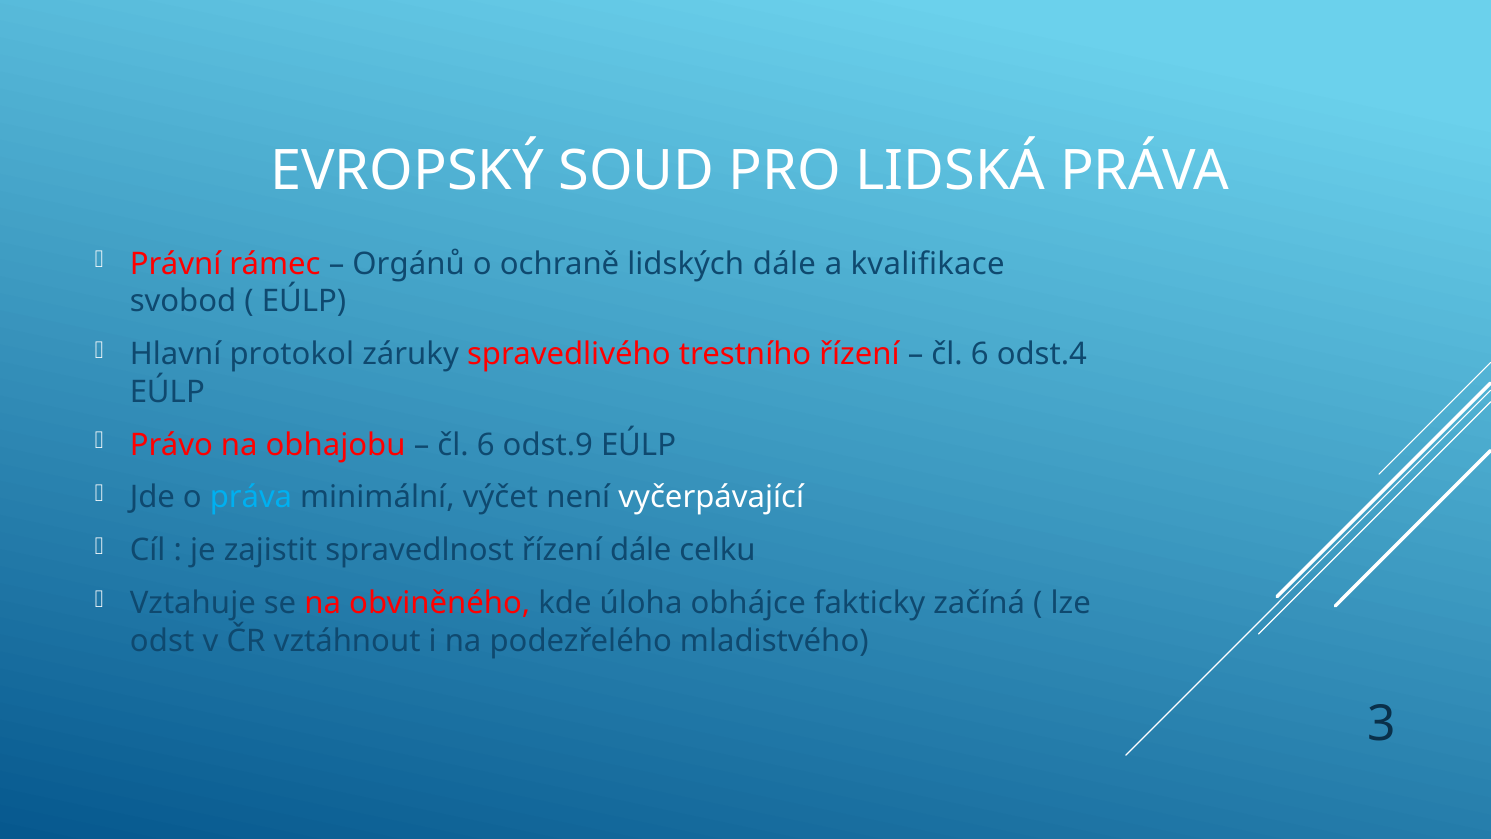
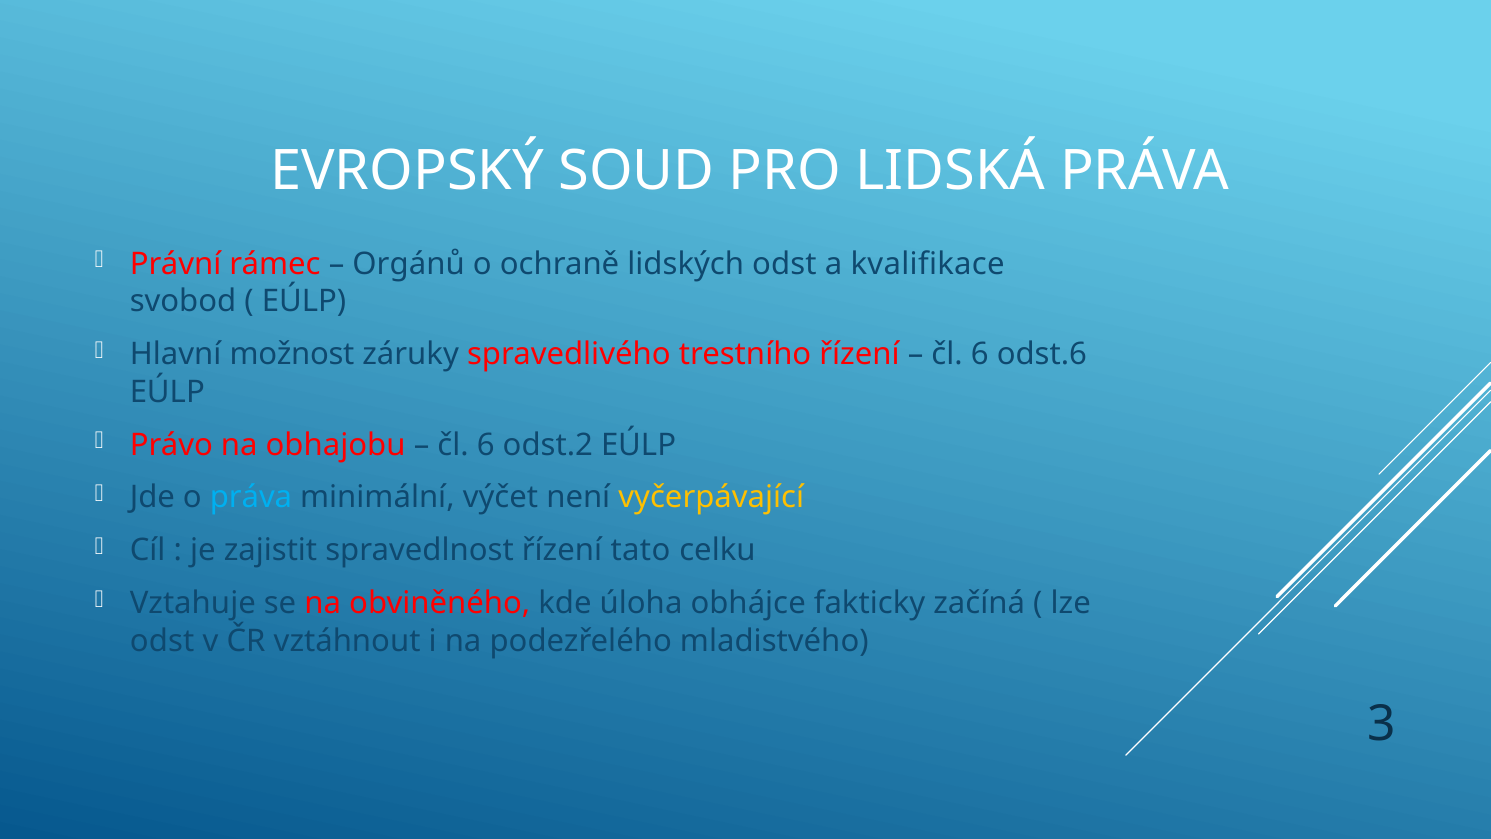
lidských dále: dále -> odst
protokol: protokol -> možnost
odst.4: odst.4 -> odst.6
odst.9: odst.9 -> odst.2
vyčerpávající colour: white -> yellow
řízení dále: dále -> tato
